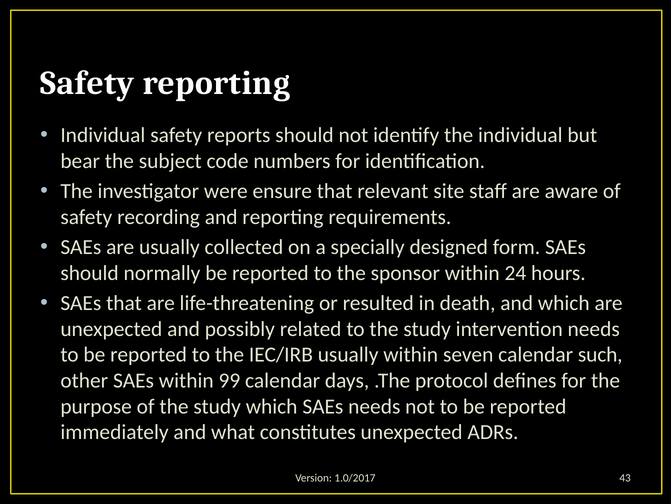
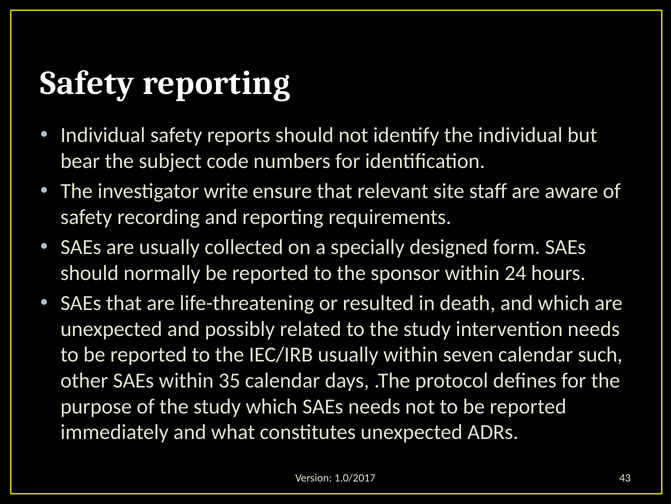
were: were -> write
99: 99 -> 35
